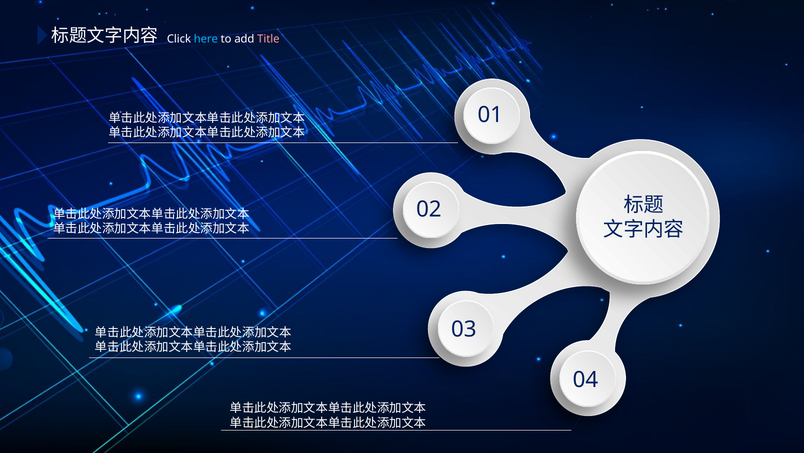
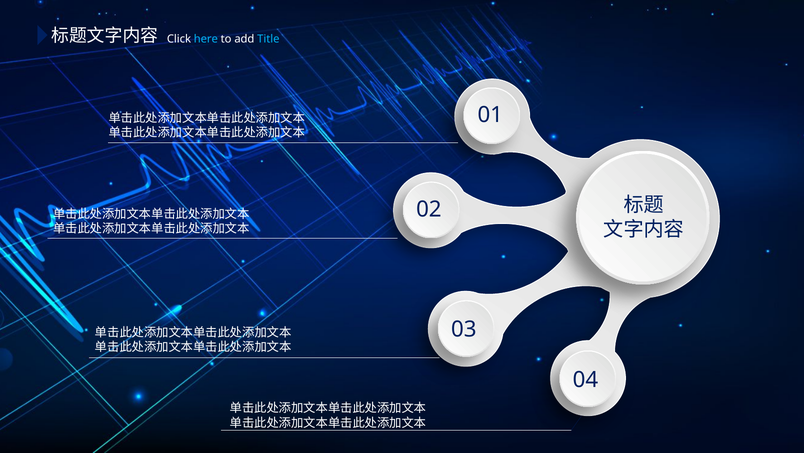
Title colour: pink -> light blue
